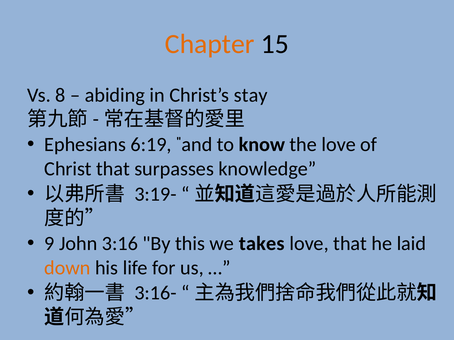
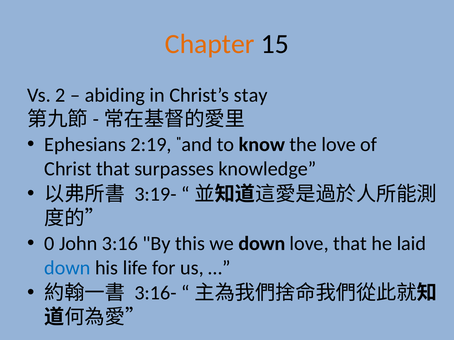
8: 8 -> 2
6:19: 6:19 -> 2:19
9: 9 -> 0
we takes: takes -> down
down at (67, 268) colour: orange -> blue
